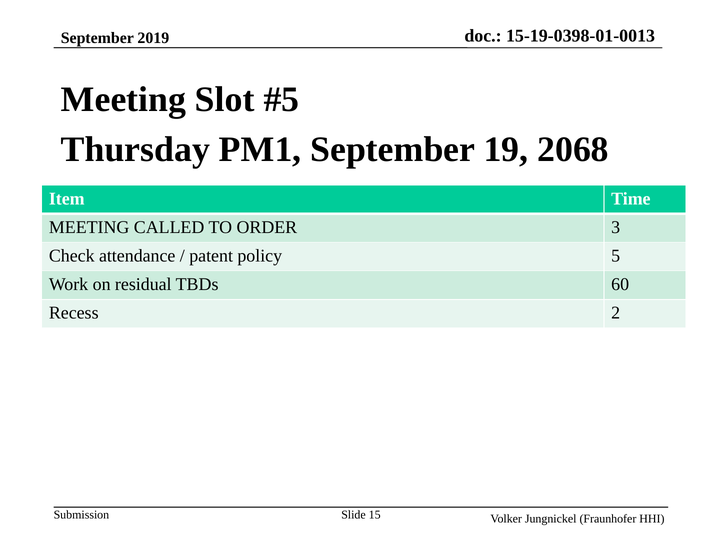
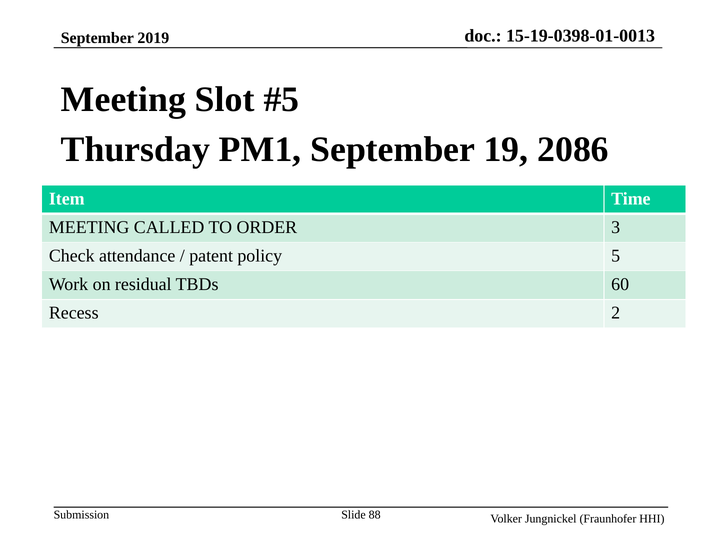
2068: 2068 -> 2086
15: 15 -> 88
